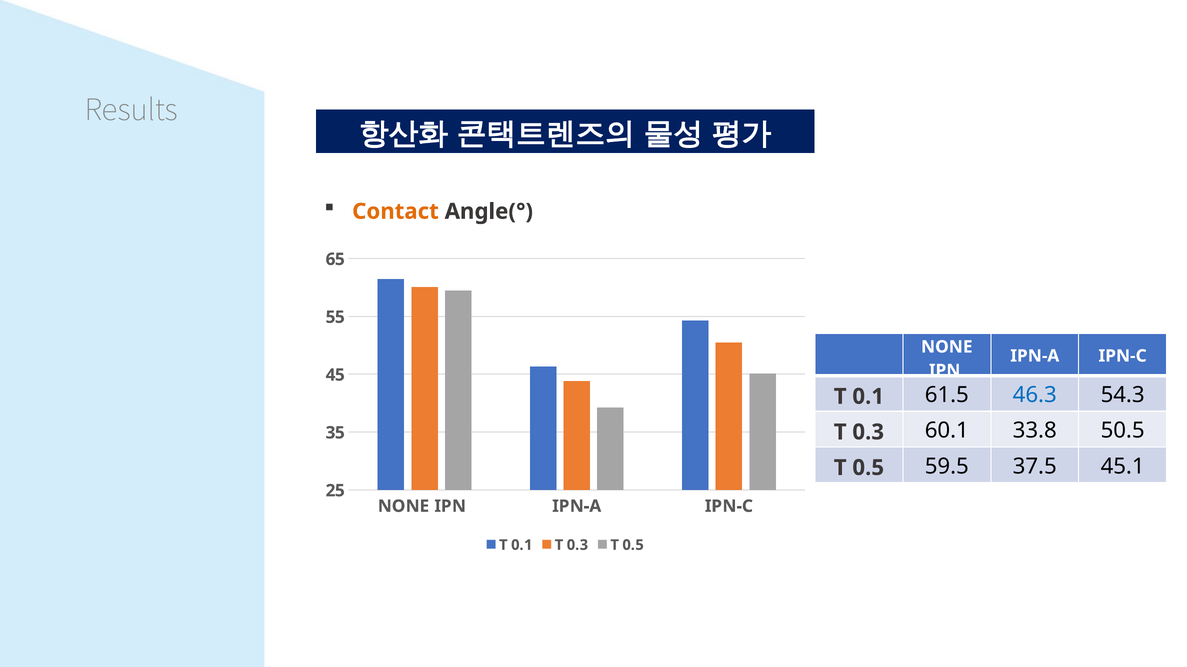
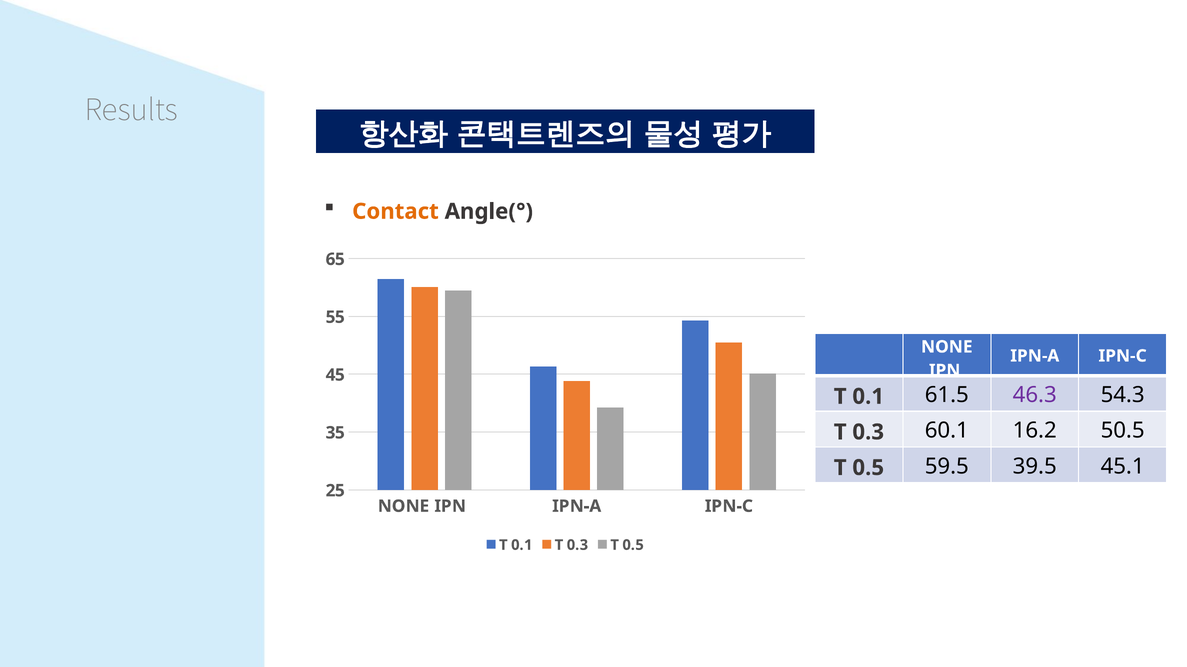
46.3 colour: blue -> purple
33.8: 33.8 -> 16.2
37.5: 37.5 -> 39.5
